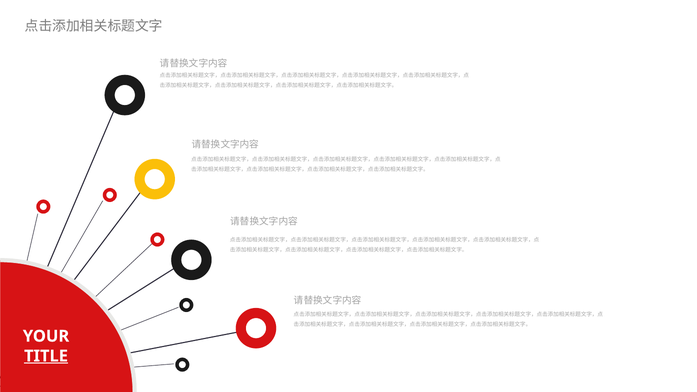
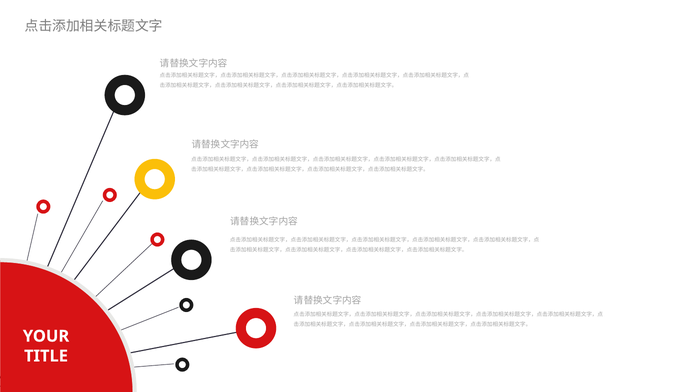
TITLE underline: present -> none
